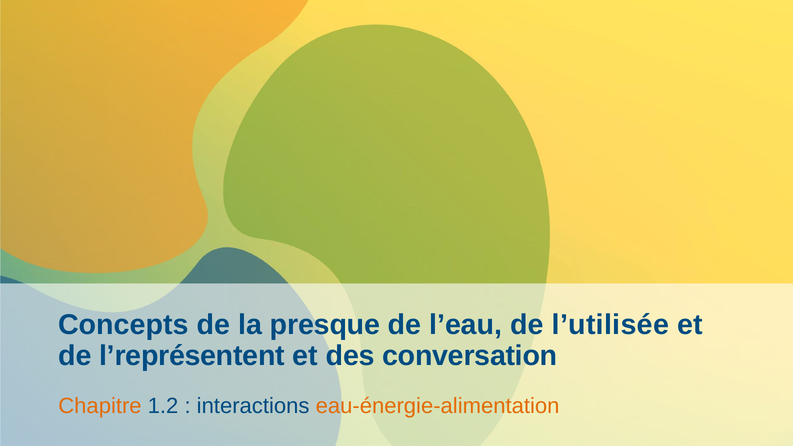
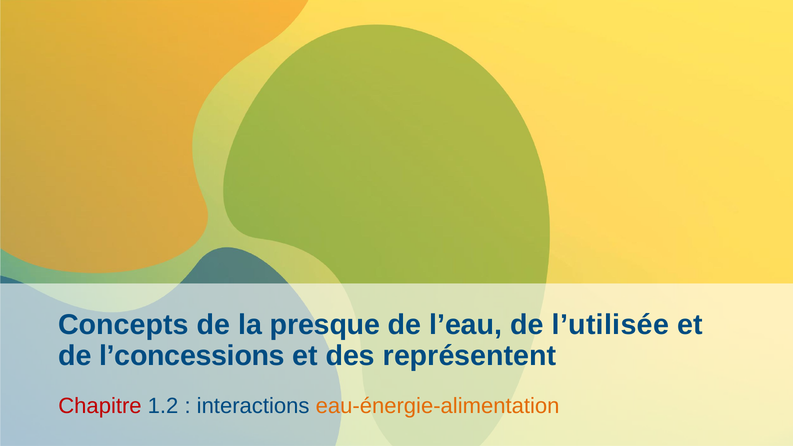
l’représentent: l’représentent -> l’concessions
conversation: conversation -> représentent
Chapitre colour: orange -> red
